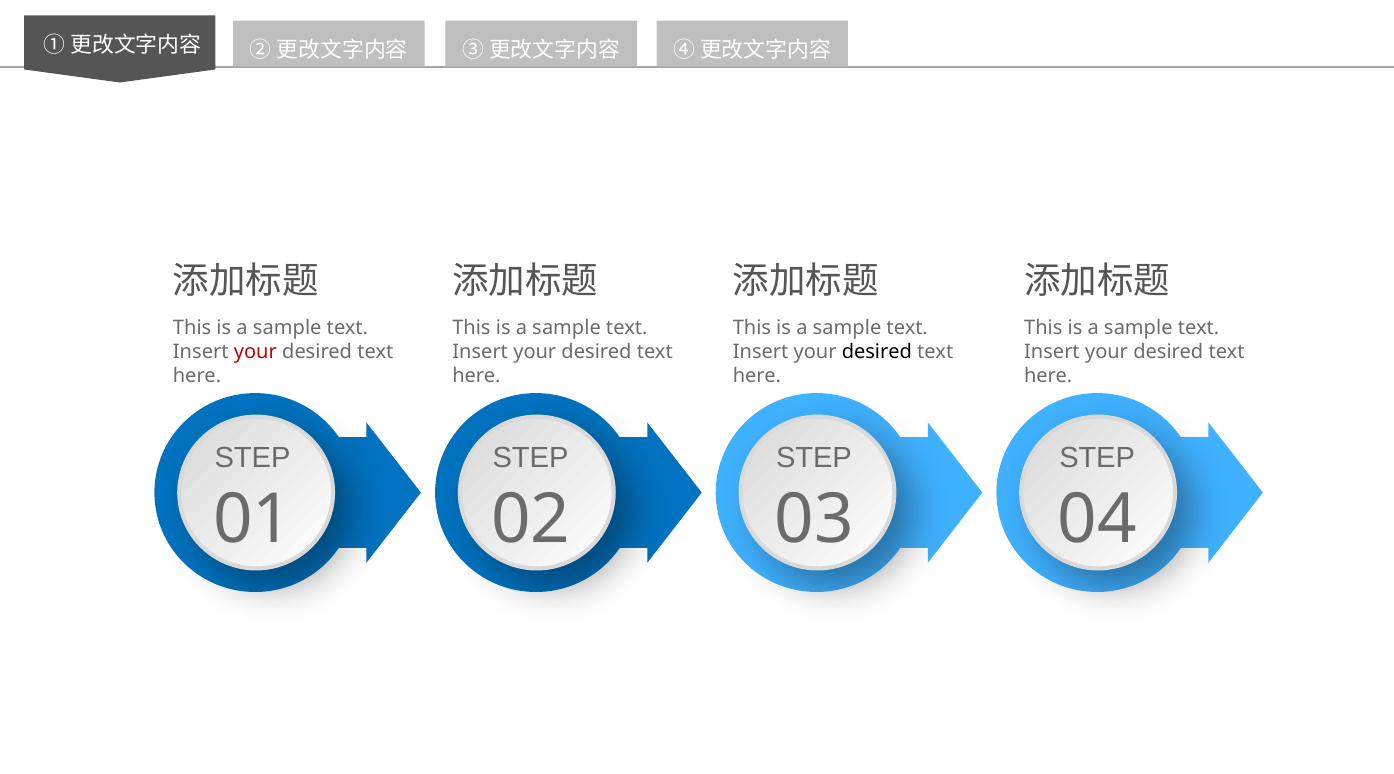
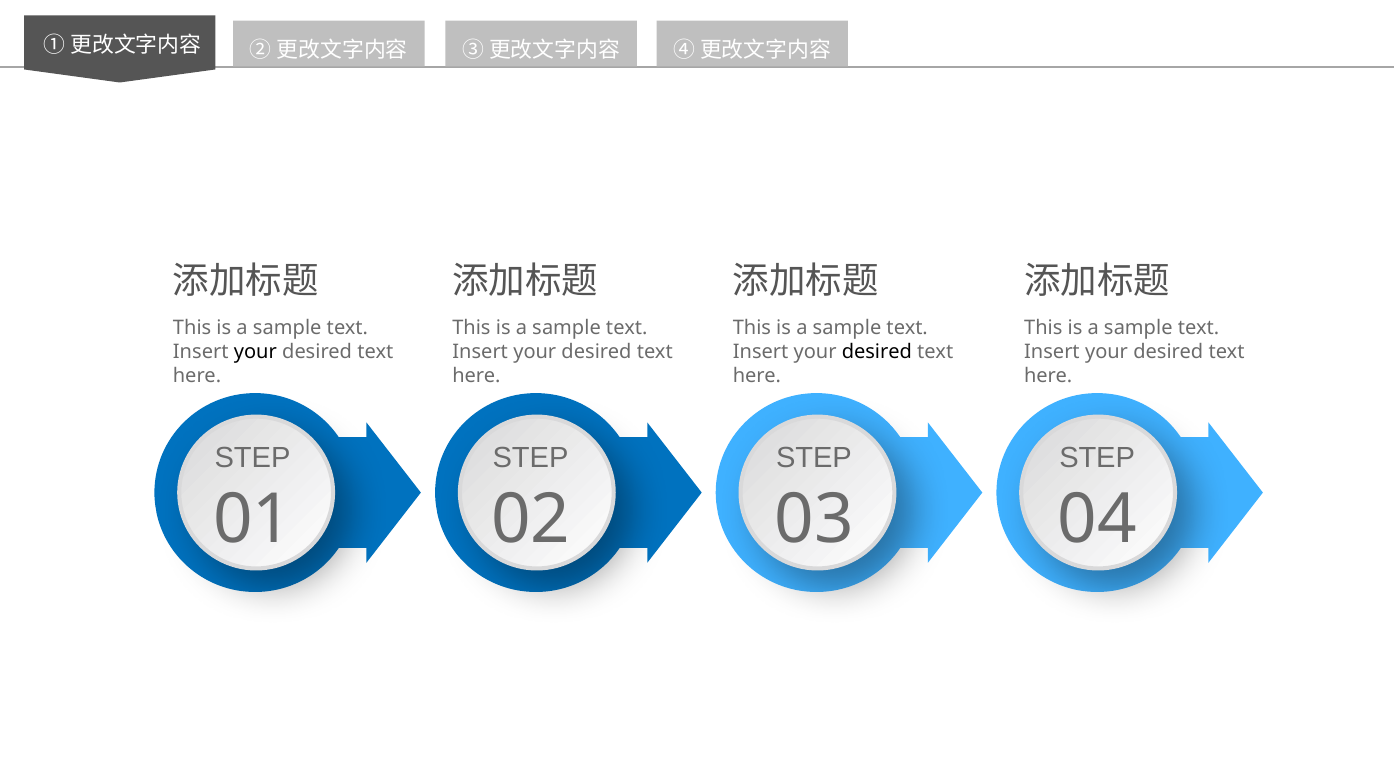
your at (255, 352) colour: red -> black
